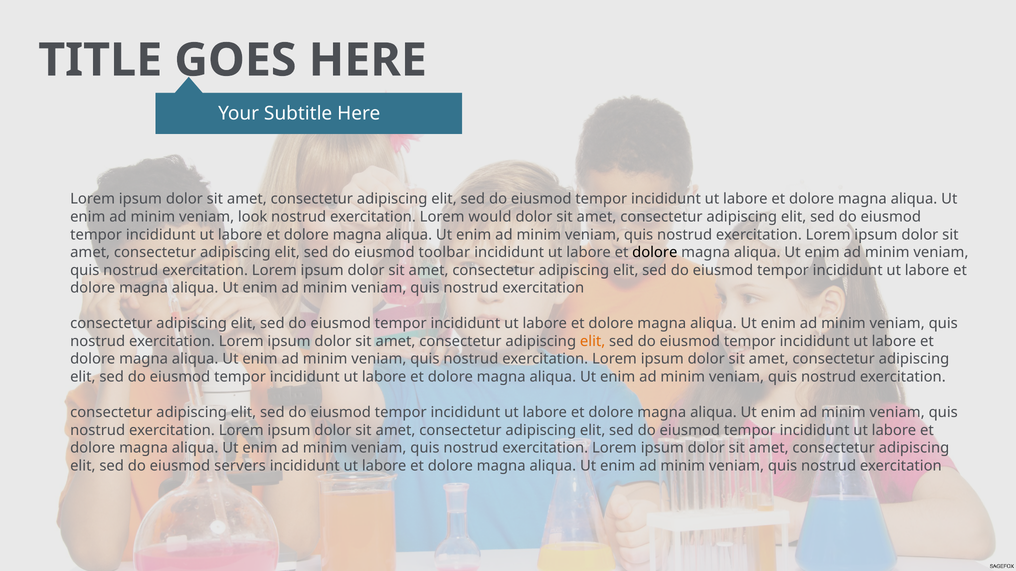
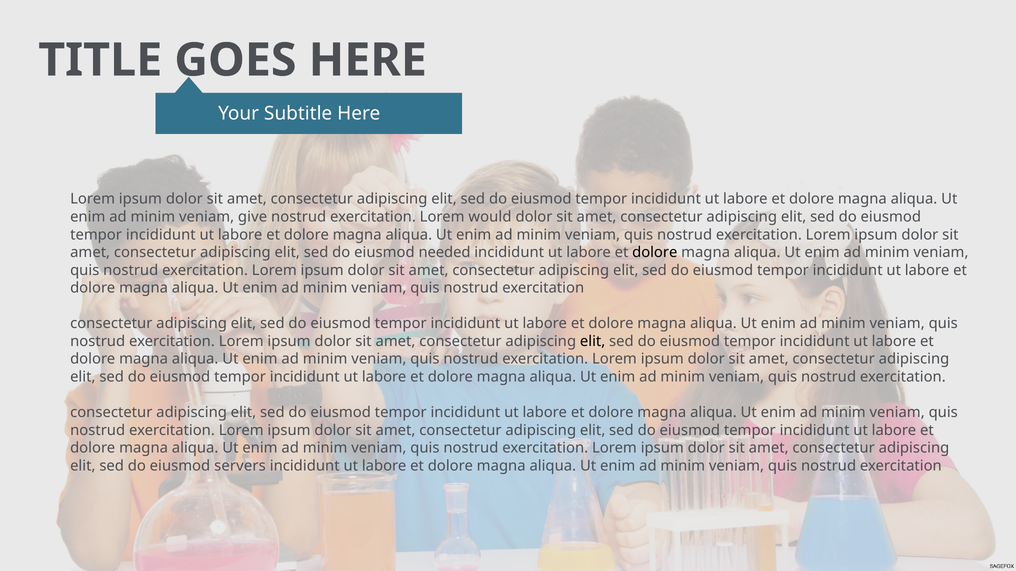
look: look -> give
toolbar: toolbar -> needed
elit at (593, 342) colour: orange -> black
